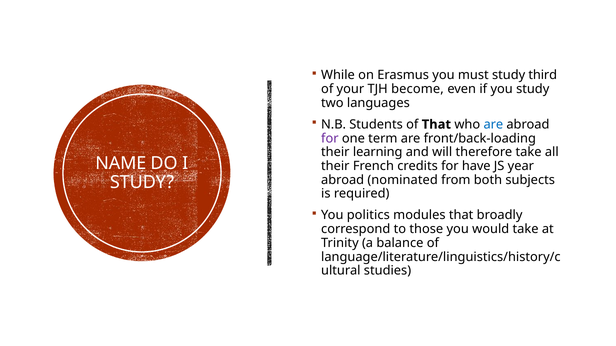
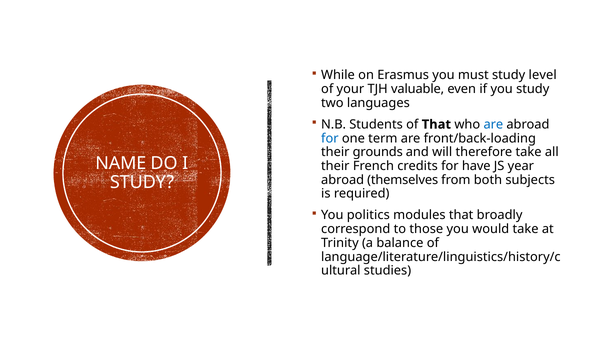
third: third -> level
become: become -> valuable
for at (330, 138) colour: purple -> blue
learning: learning -> grounds
nominated: nominated -> themselves
